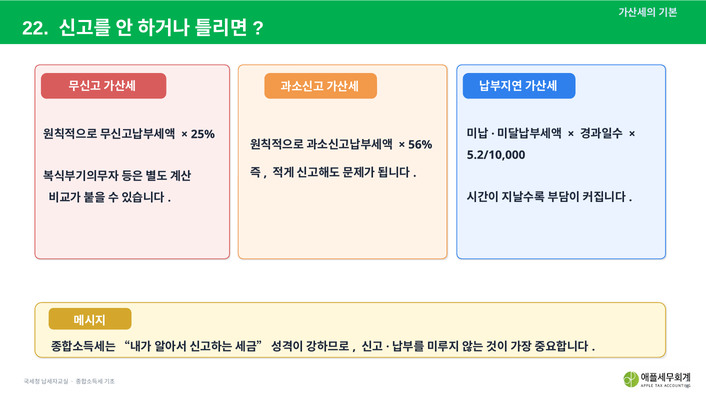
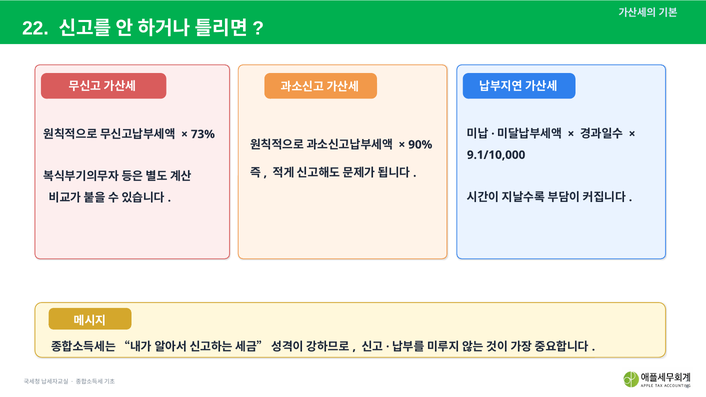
25%: 25% -> 73%
56%: 56% -> 90%
5.2/10,000: 5.2/10,000 -> 9.1/10,000
